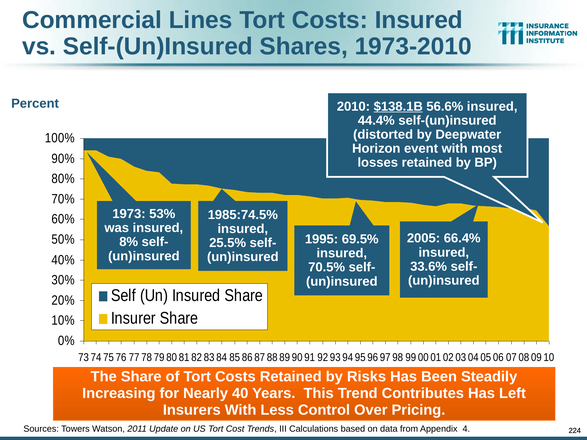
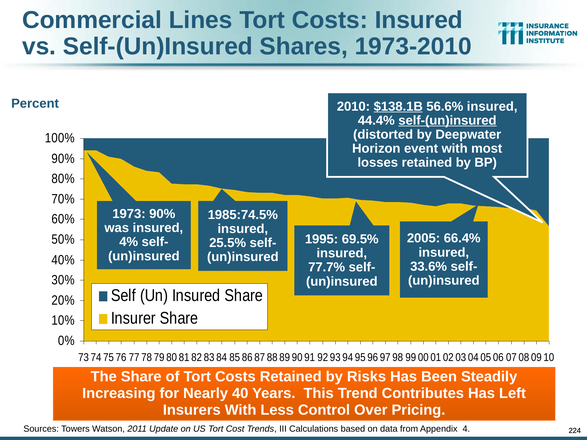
self-(un)insured at (447, 121) underline: none -> present
1973 53%: 53% -> 90%
8%: 8% -> 4%
70.5%: 70.5% -> 77.7%
